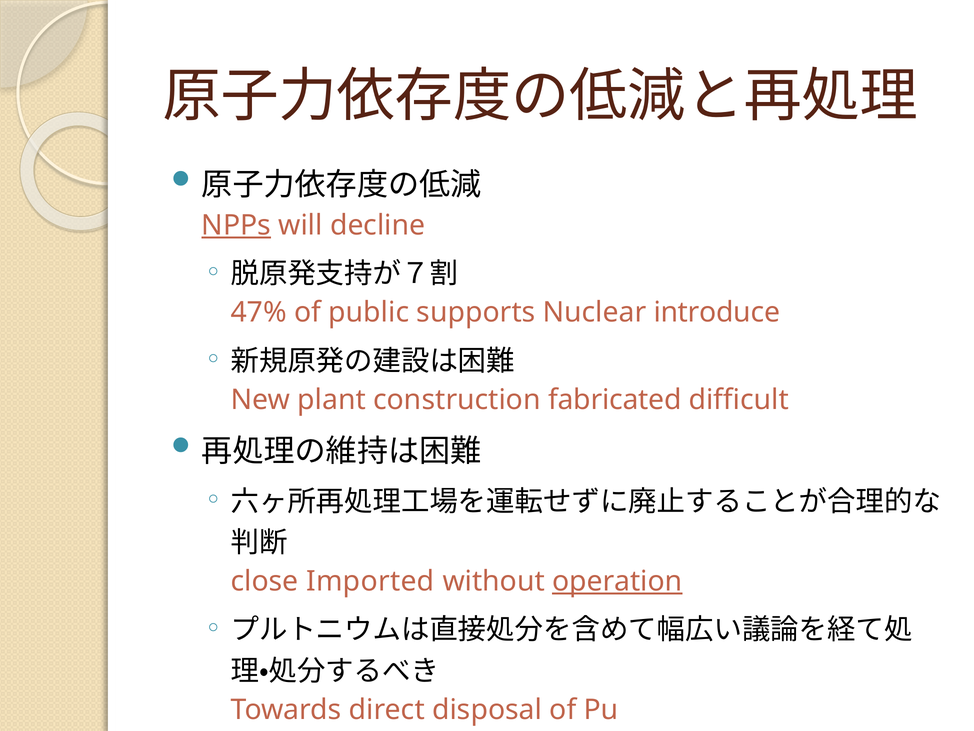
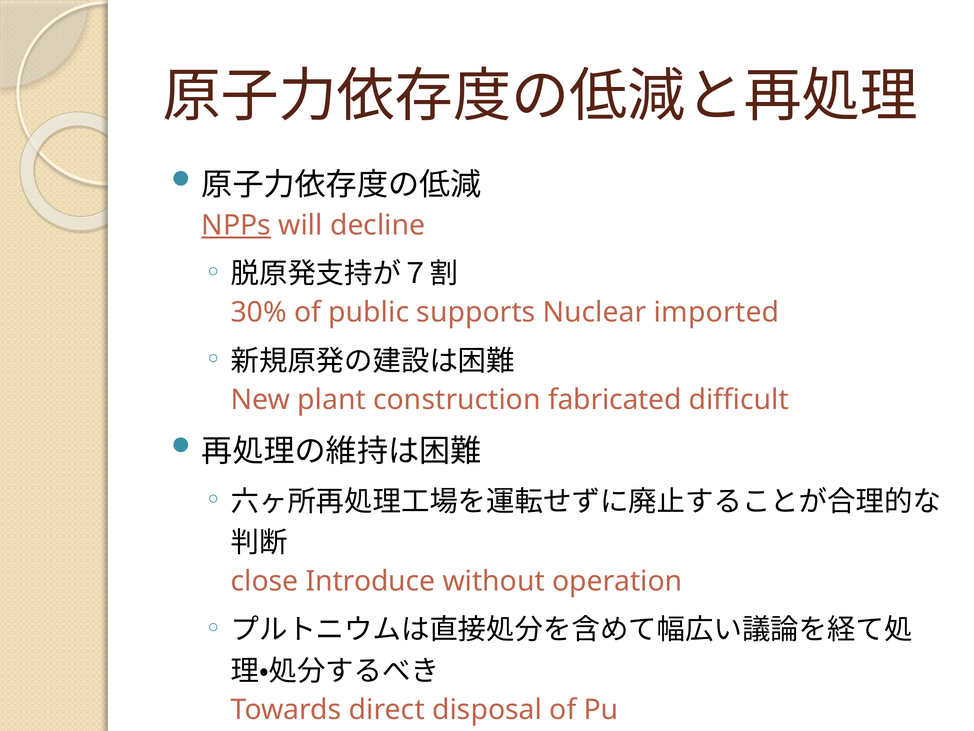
47%: 47% -> 30%
introduce: introduce -> imported
Imported: Imported -> Introduce
operation underline: present -> none
